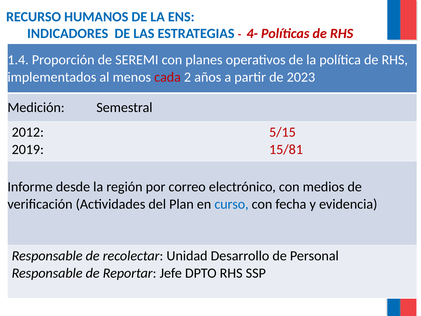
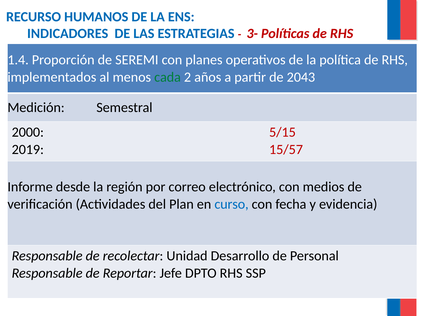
4-: 4- -> 3-
cada colour: red -> green
2023: 2023 -> 2043
2012: 2012 -> 2000
15/81: 15/81 -> 15/57
